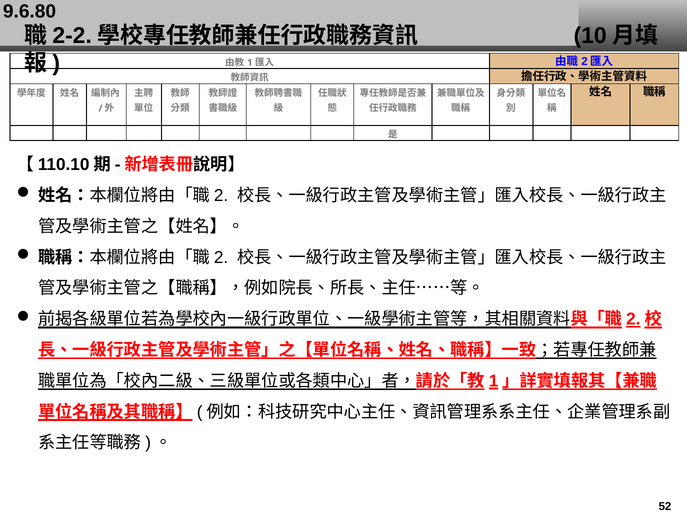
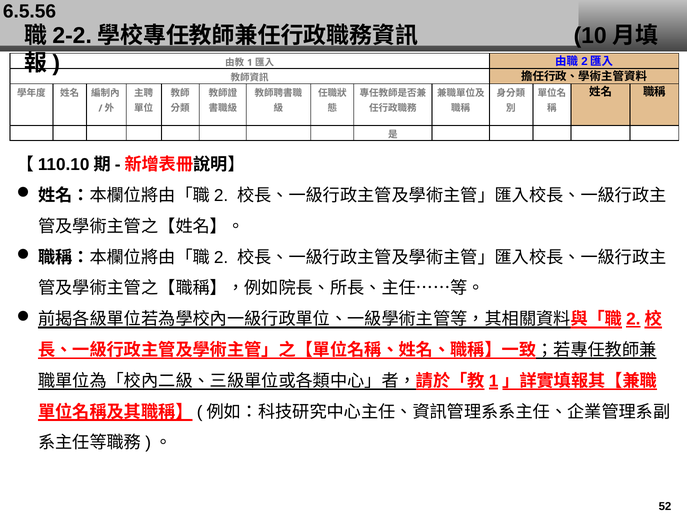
9.6.80: 9.6.80 -> 6.5.56
